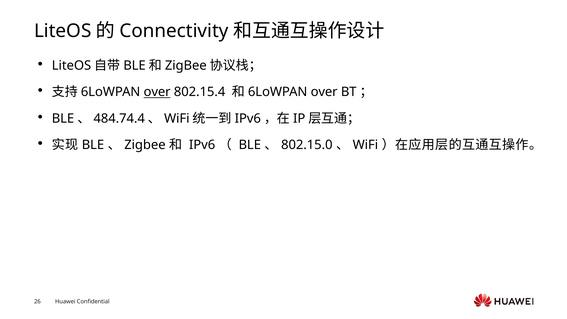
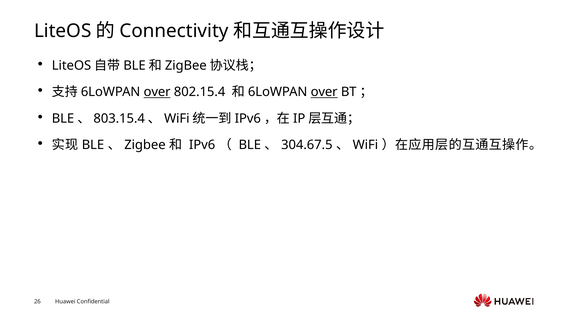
over at (324, 92) underline: none -> present
484.74.4: 484.74.4 -> 803.15.4
802.15.0: 802.15.0 -> 304.67.5
